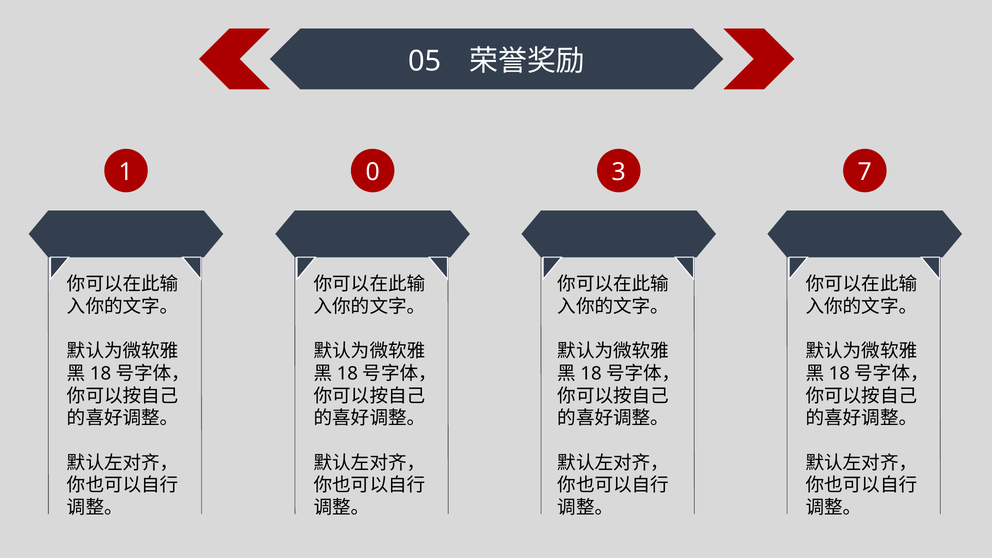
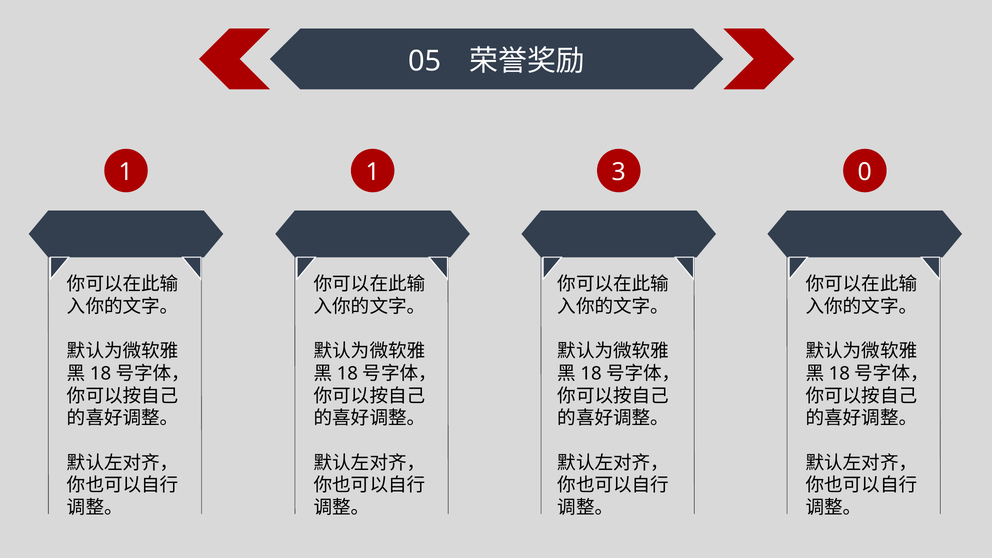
1 0: 0 -> 1
7: 7 -> 0
